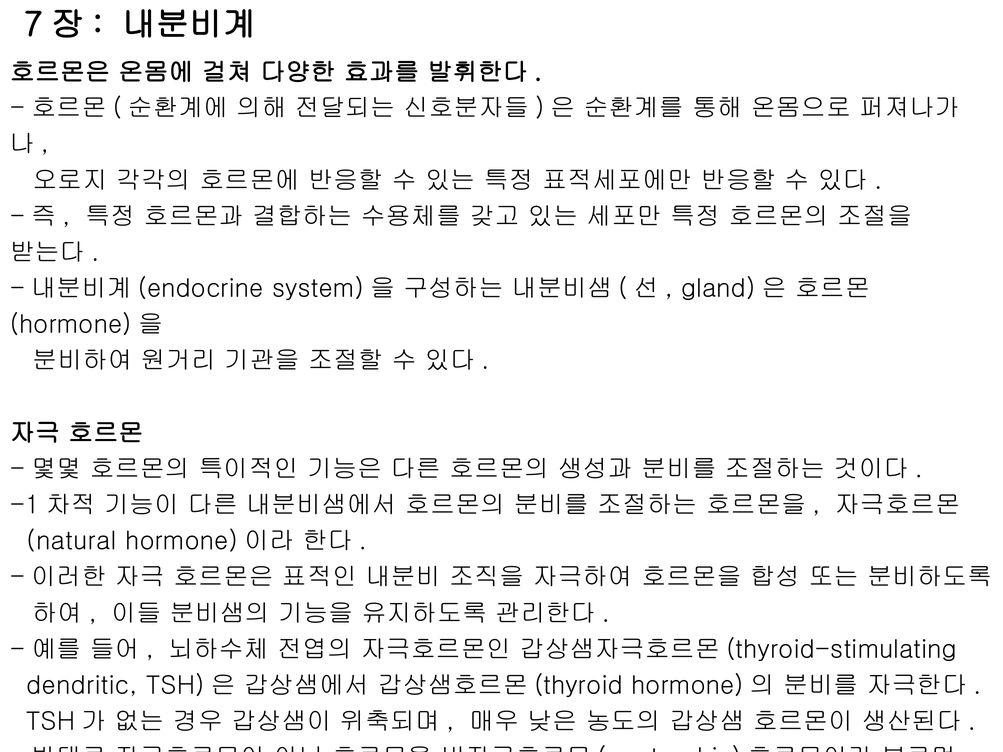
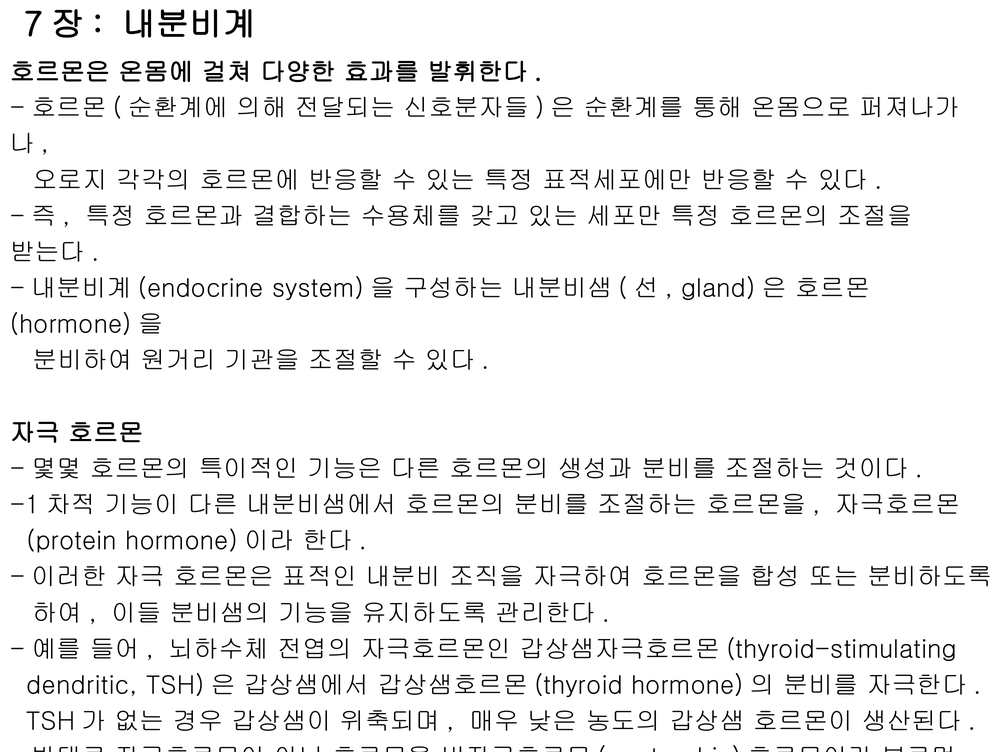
natural: natural -> protein
